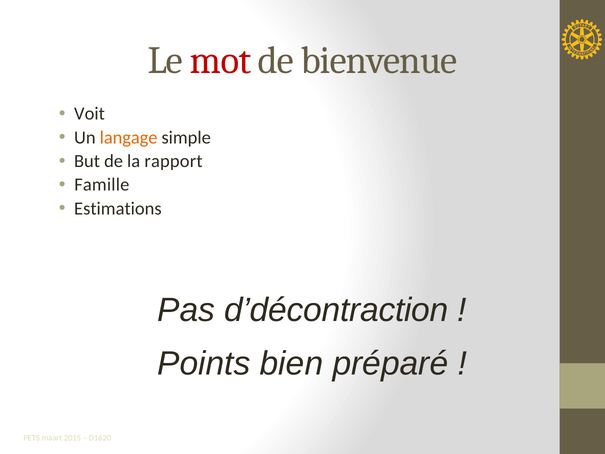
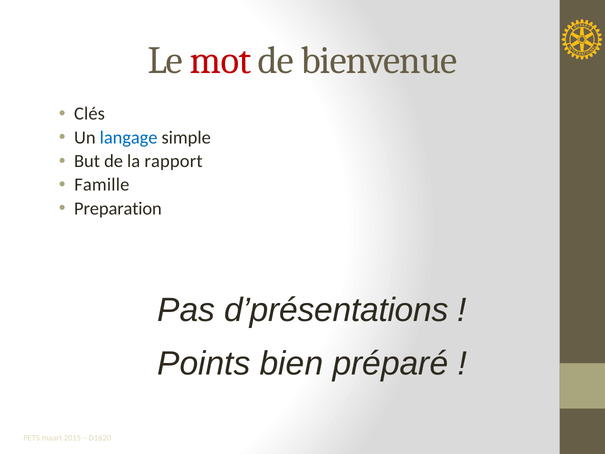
Voit: Voit -> Clés
langage colour: orange -> blue
Estimations: Estimations -> Preparation
d’décontraction: d’décontraction -> d’présentations
